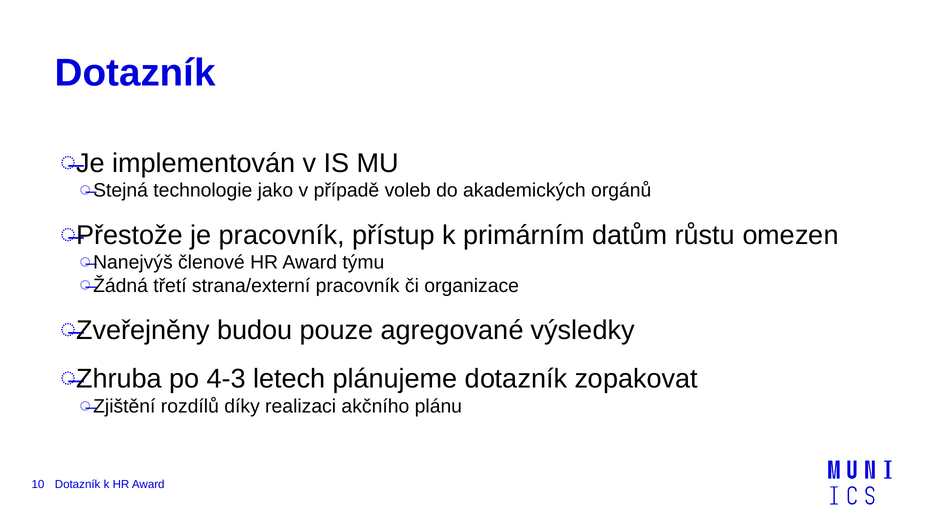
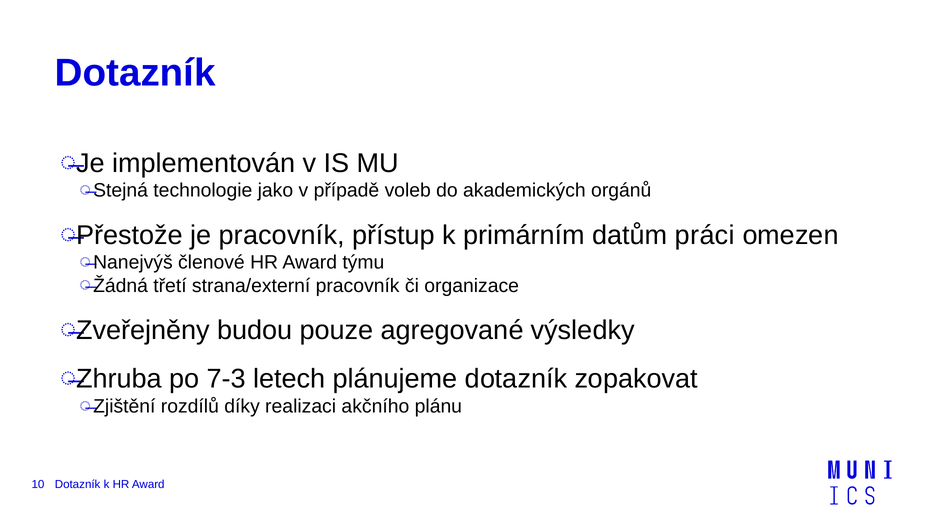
růstu: růstu -> práci
4-3: 4-3 -> 7-3
